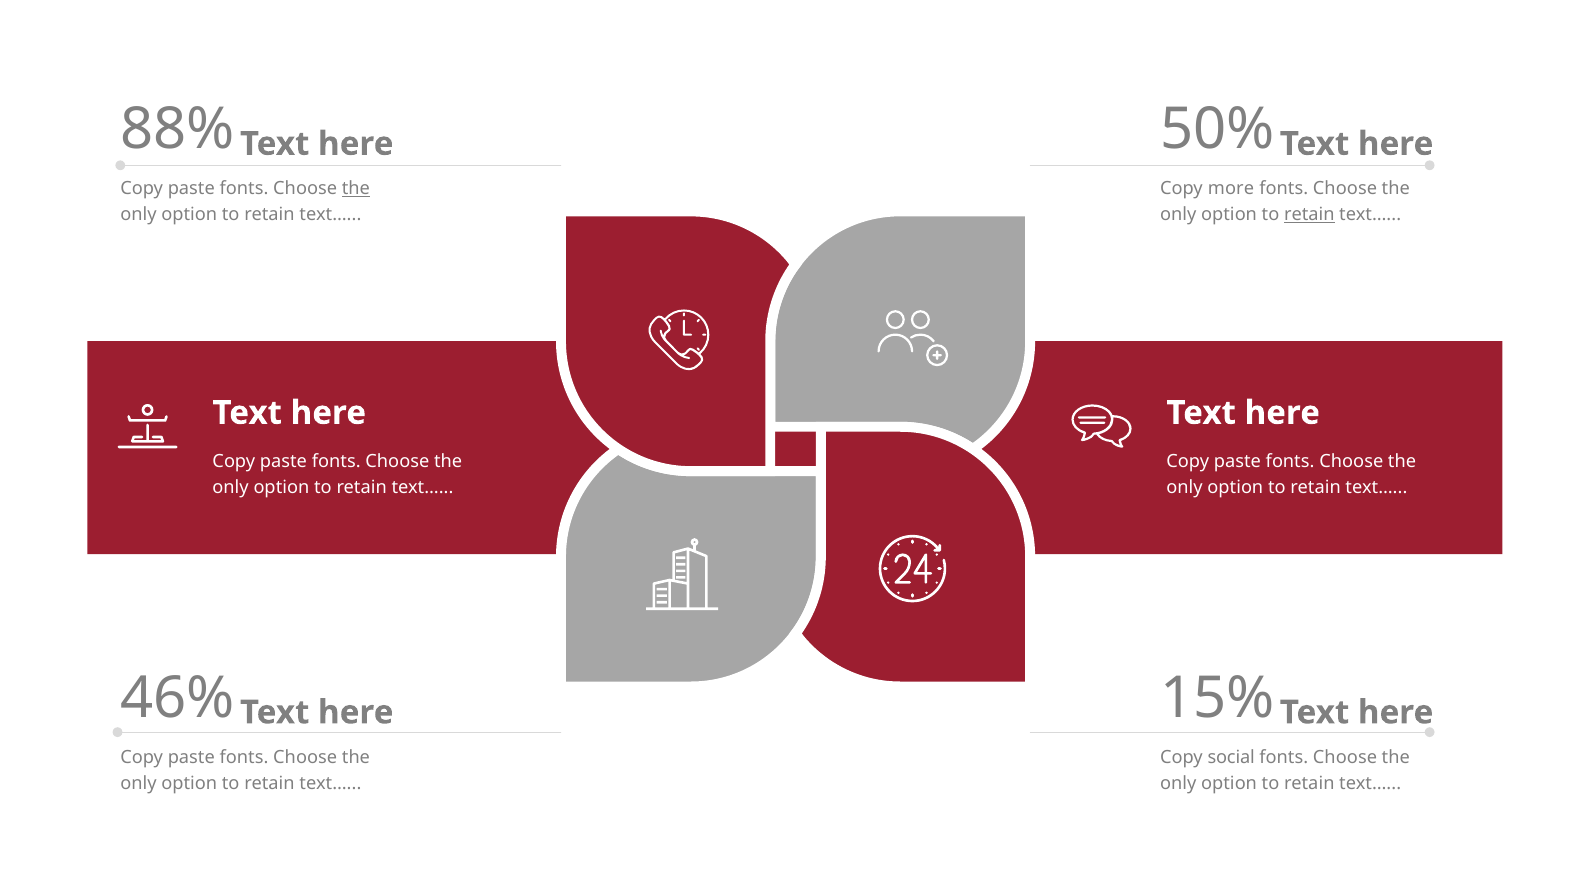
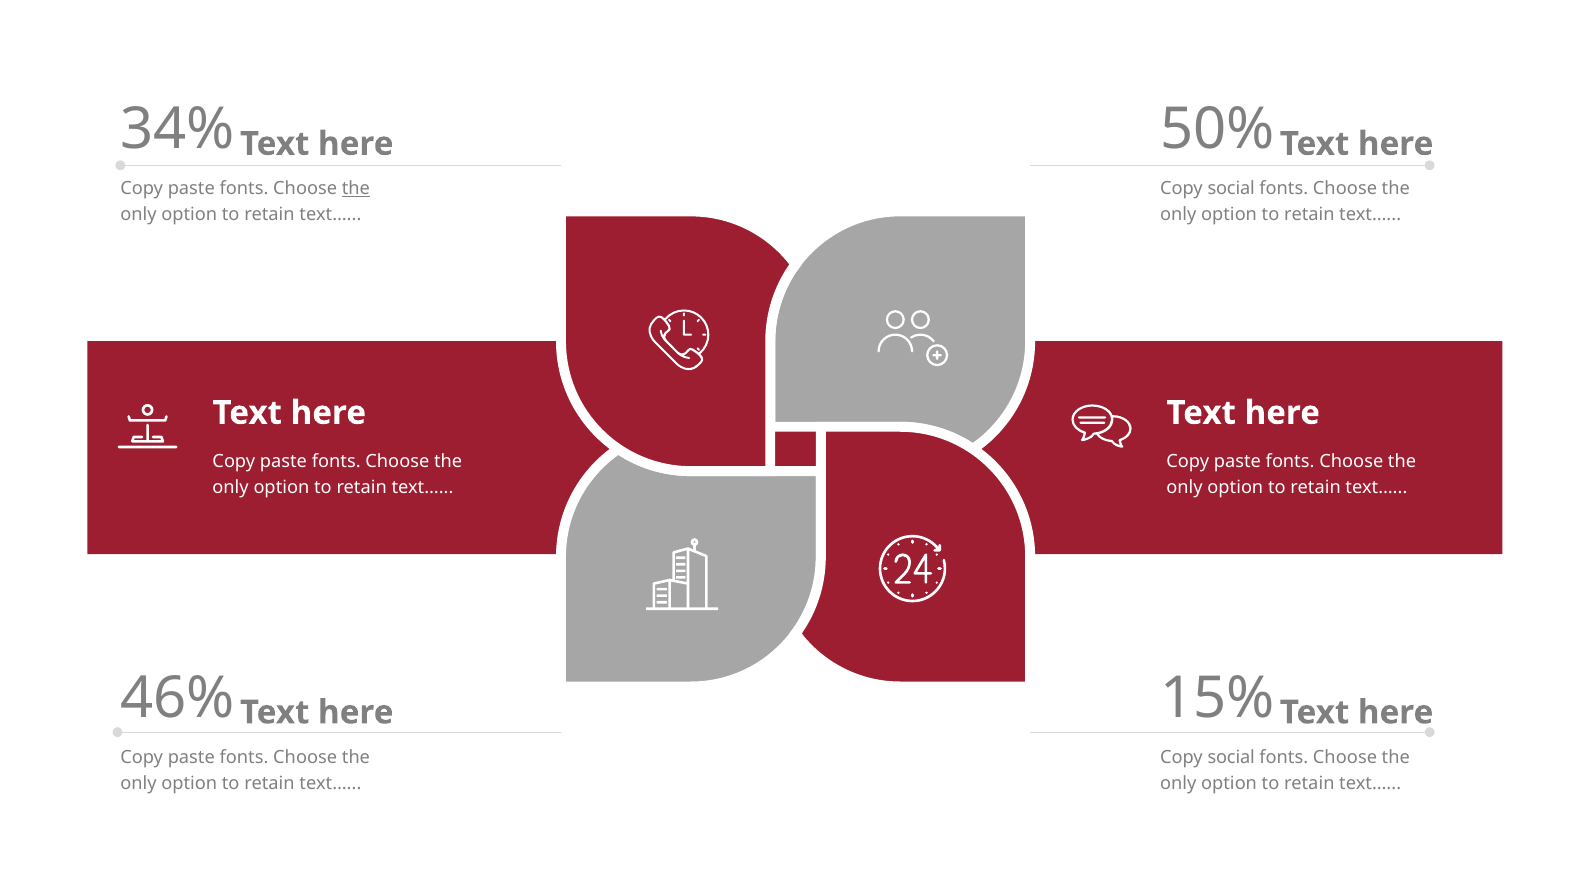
88%: 88% -> 34%
more at (1231, 188): more -> social
retain at (1309, 215) underline: present -> none
